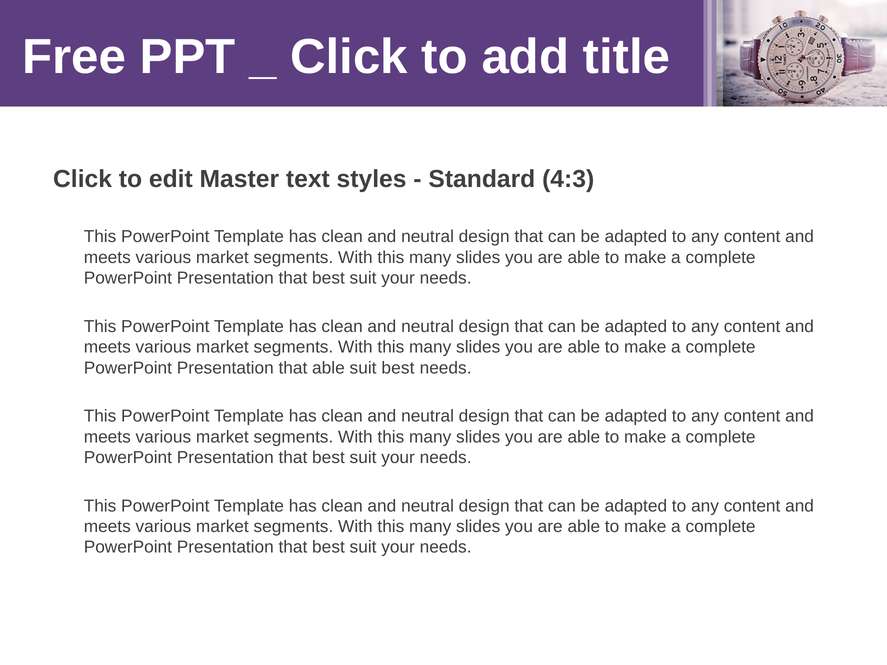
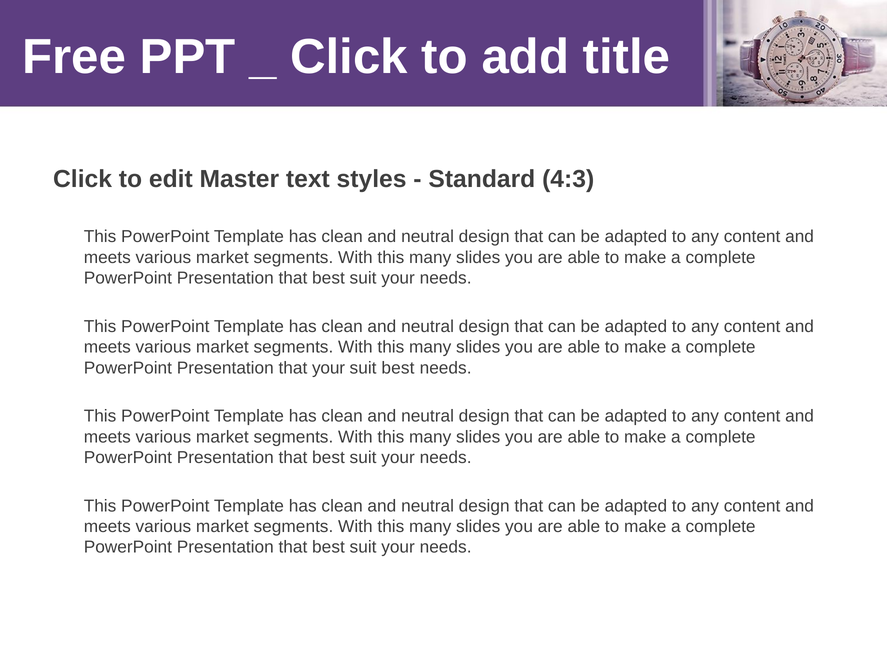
that able: able -> your
